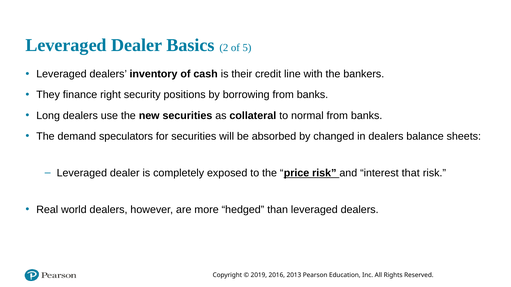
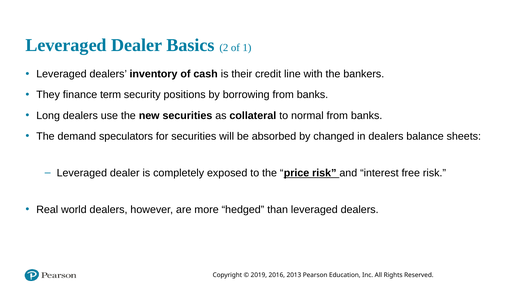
5: 5 -> 1
right: right -> term
that: that -> free
